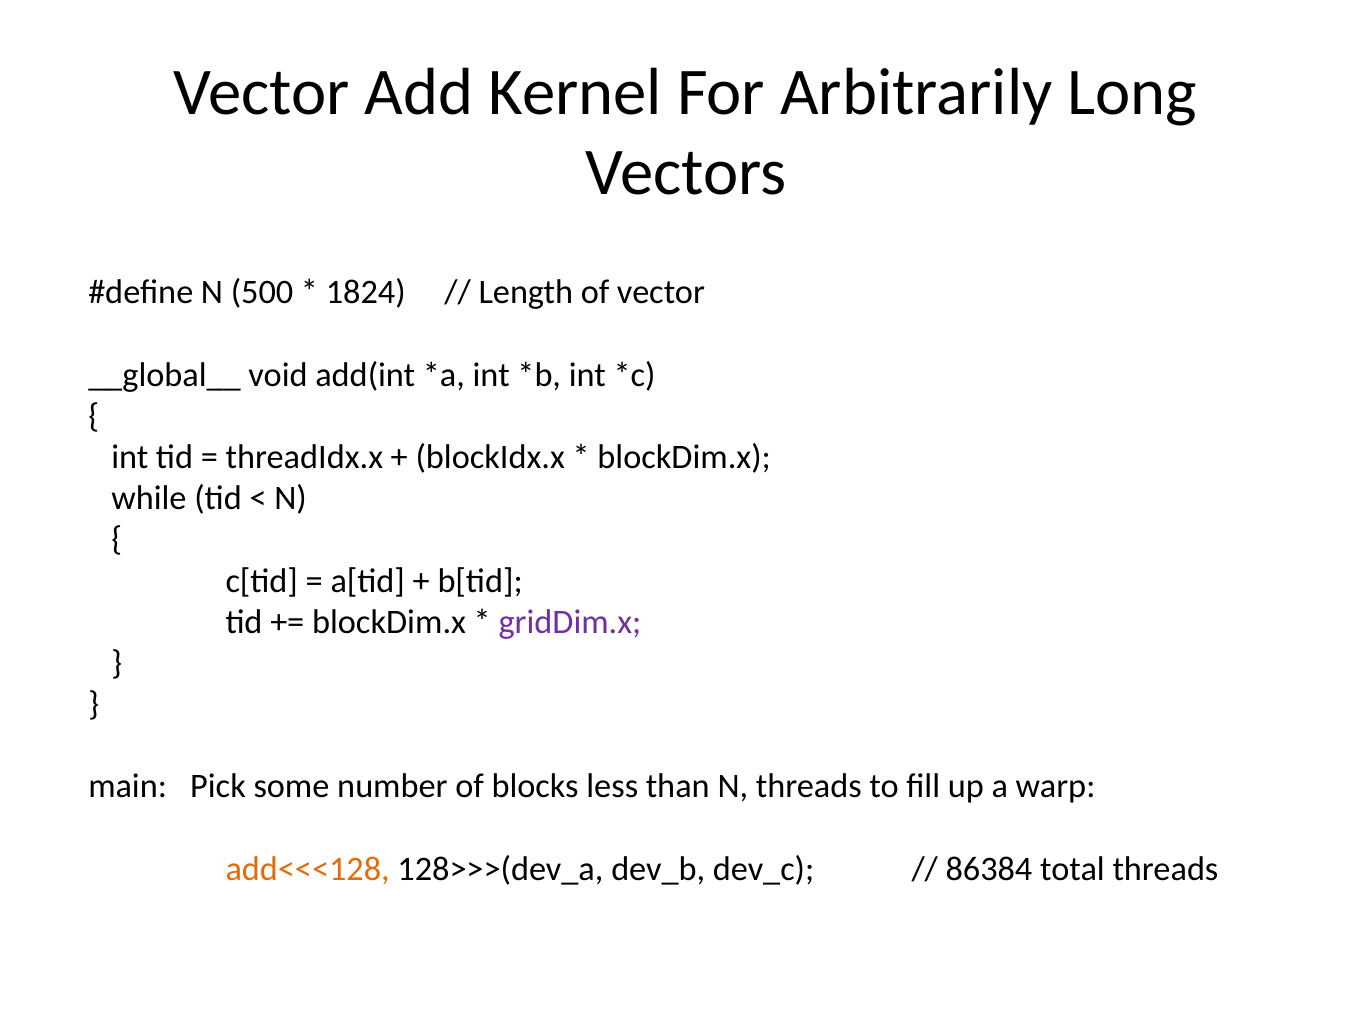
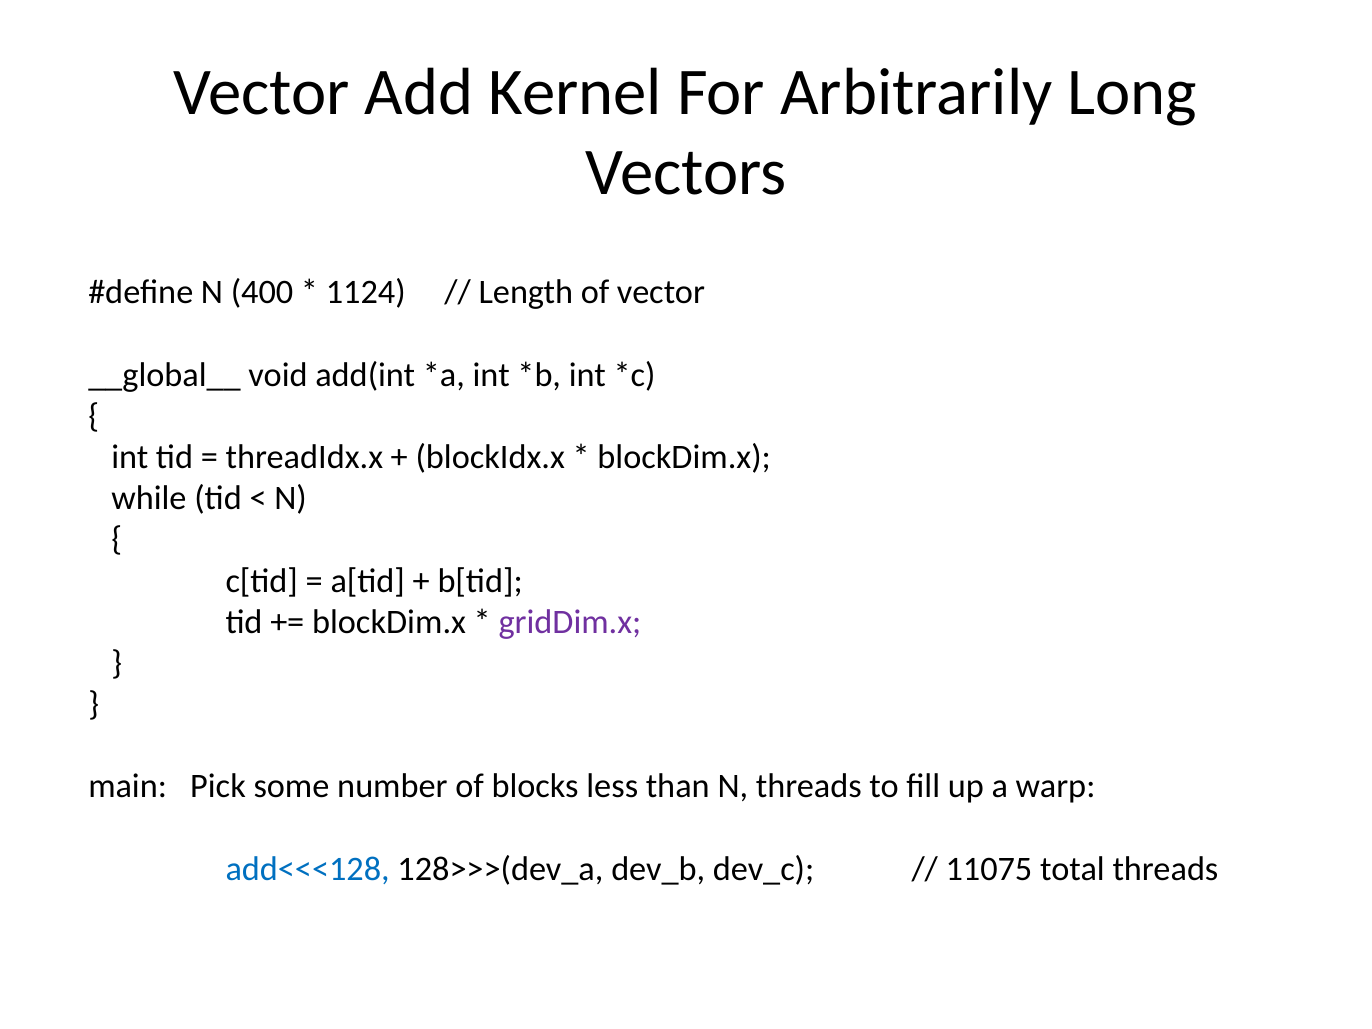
500: 500 -> 400
1824: 1824 -> 1124
add<<<128 colour: orange -> blue
86384: 86384 -> 11075
